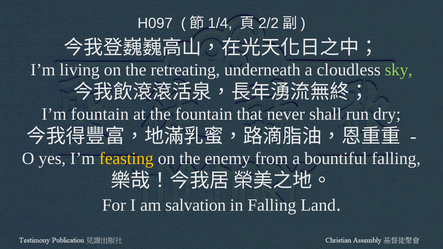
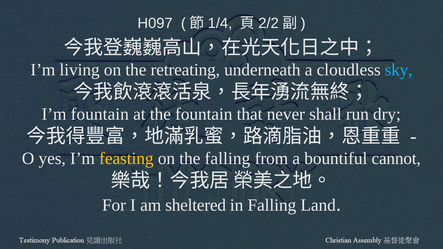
sky colour: light green -> light blue
the enemy: enemy -> falling
bountiful falling: falling -> cannot
salvation: salvation -> sheltered
